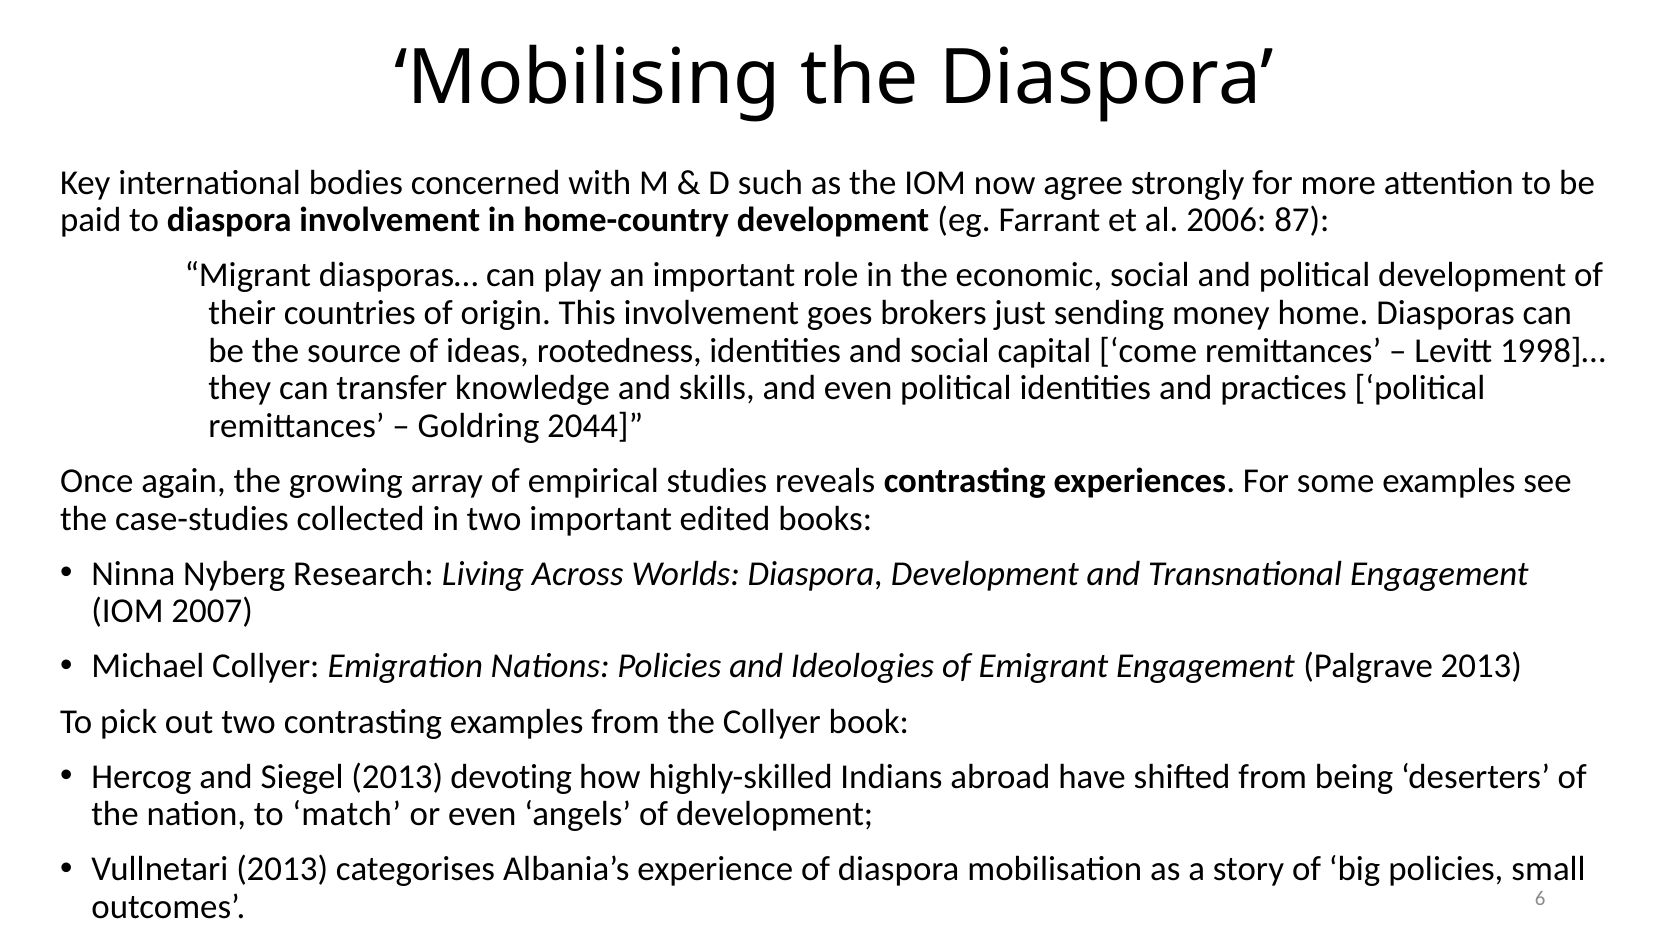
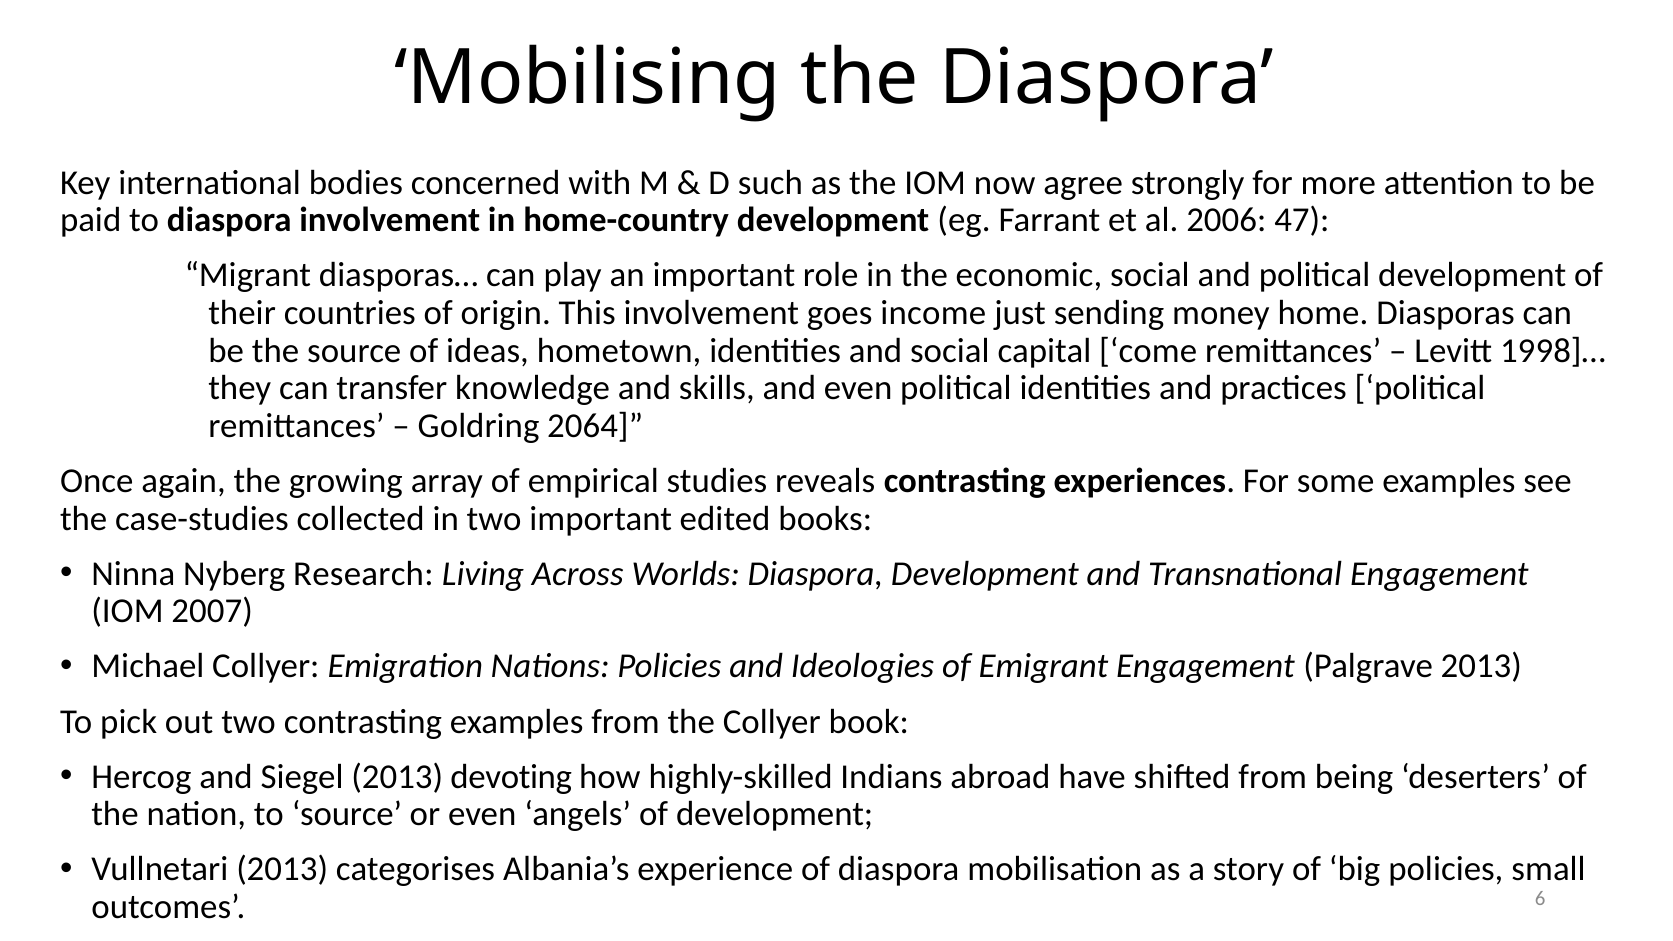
87: 87 -> 47
brokers: brokers -> income
rootedness: rootedness -> hometown
2044: 2044 -> 2064
to match: match -> source
